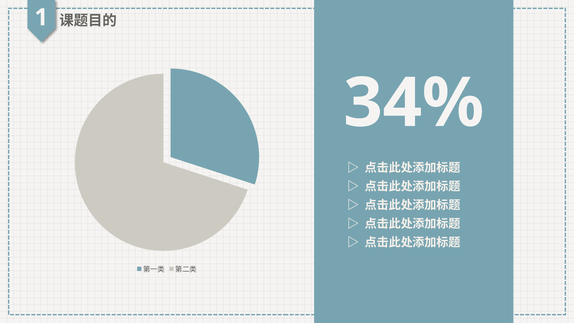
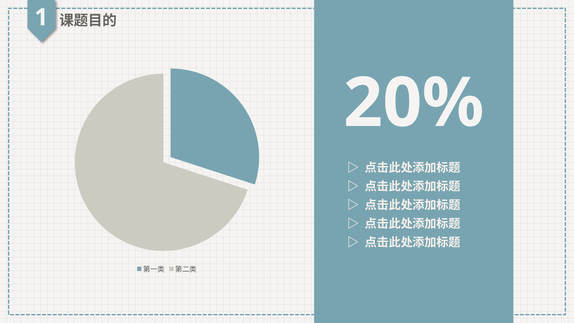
34%: 34% -> 20%
